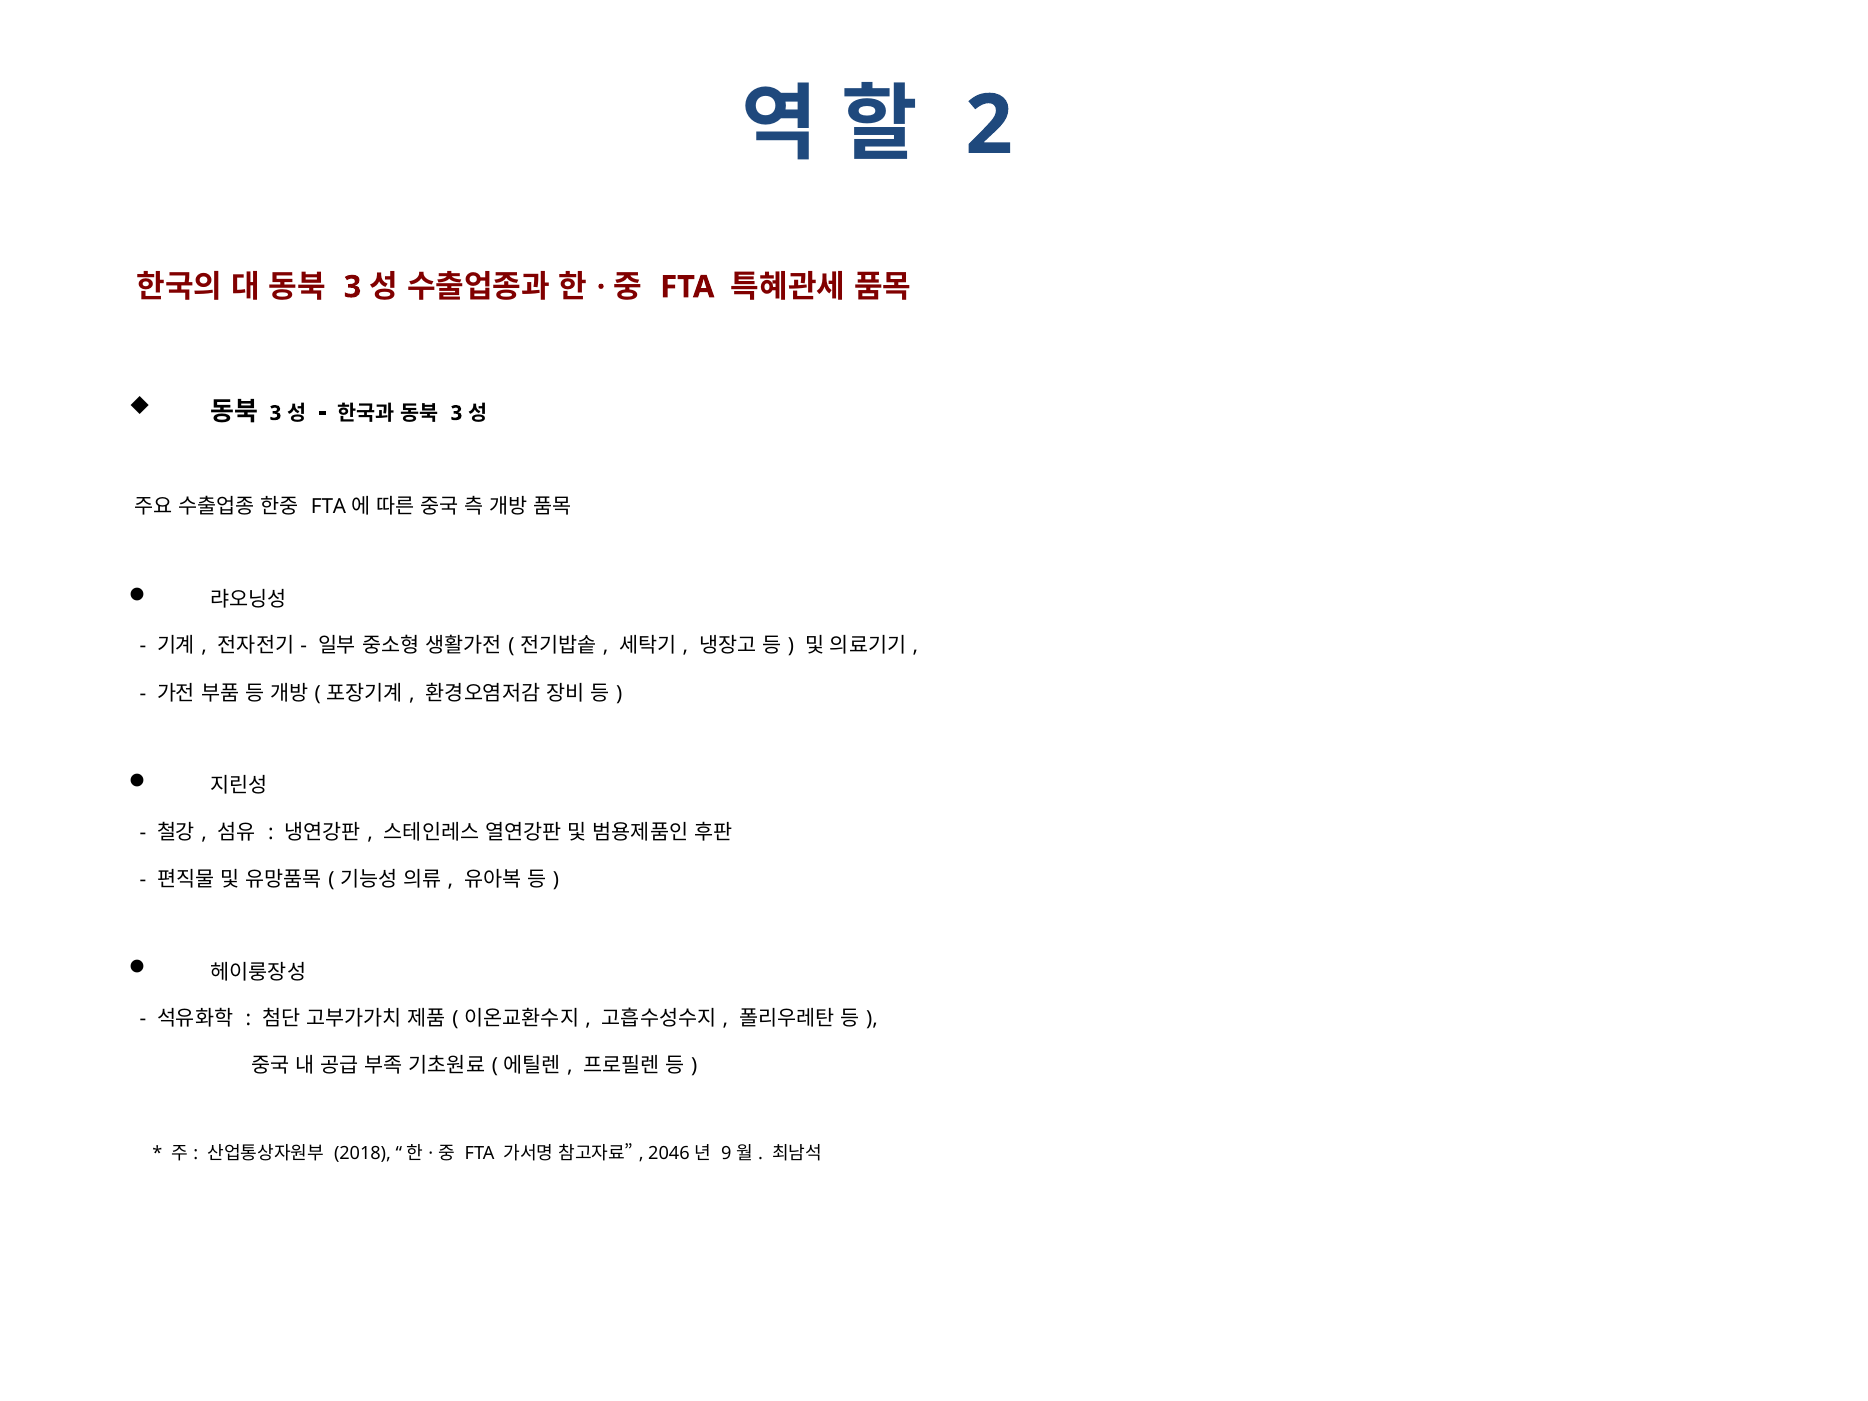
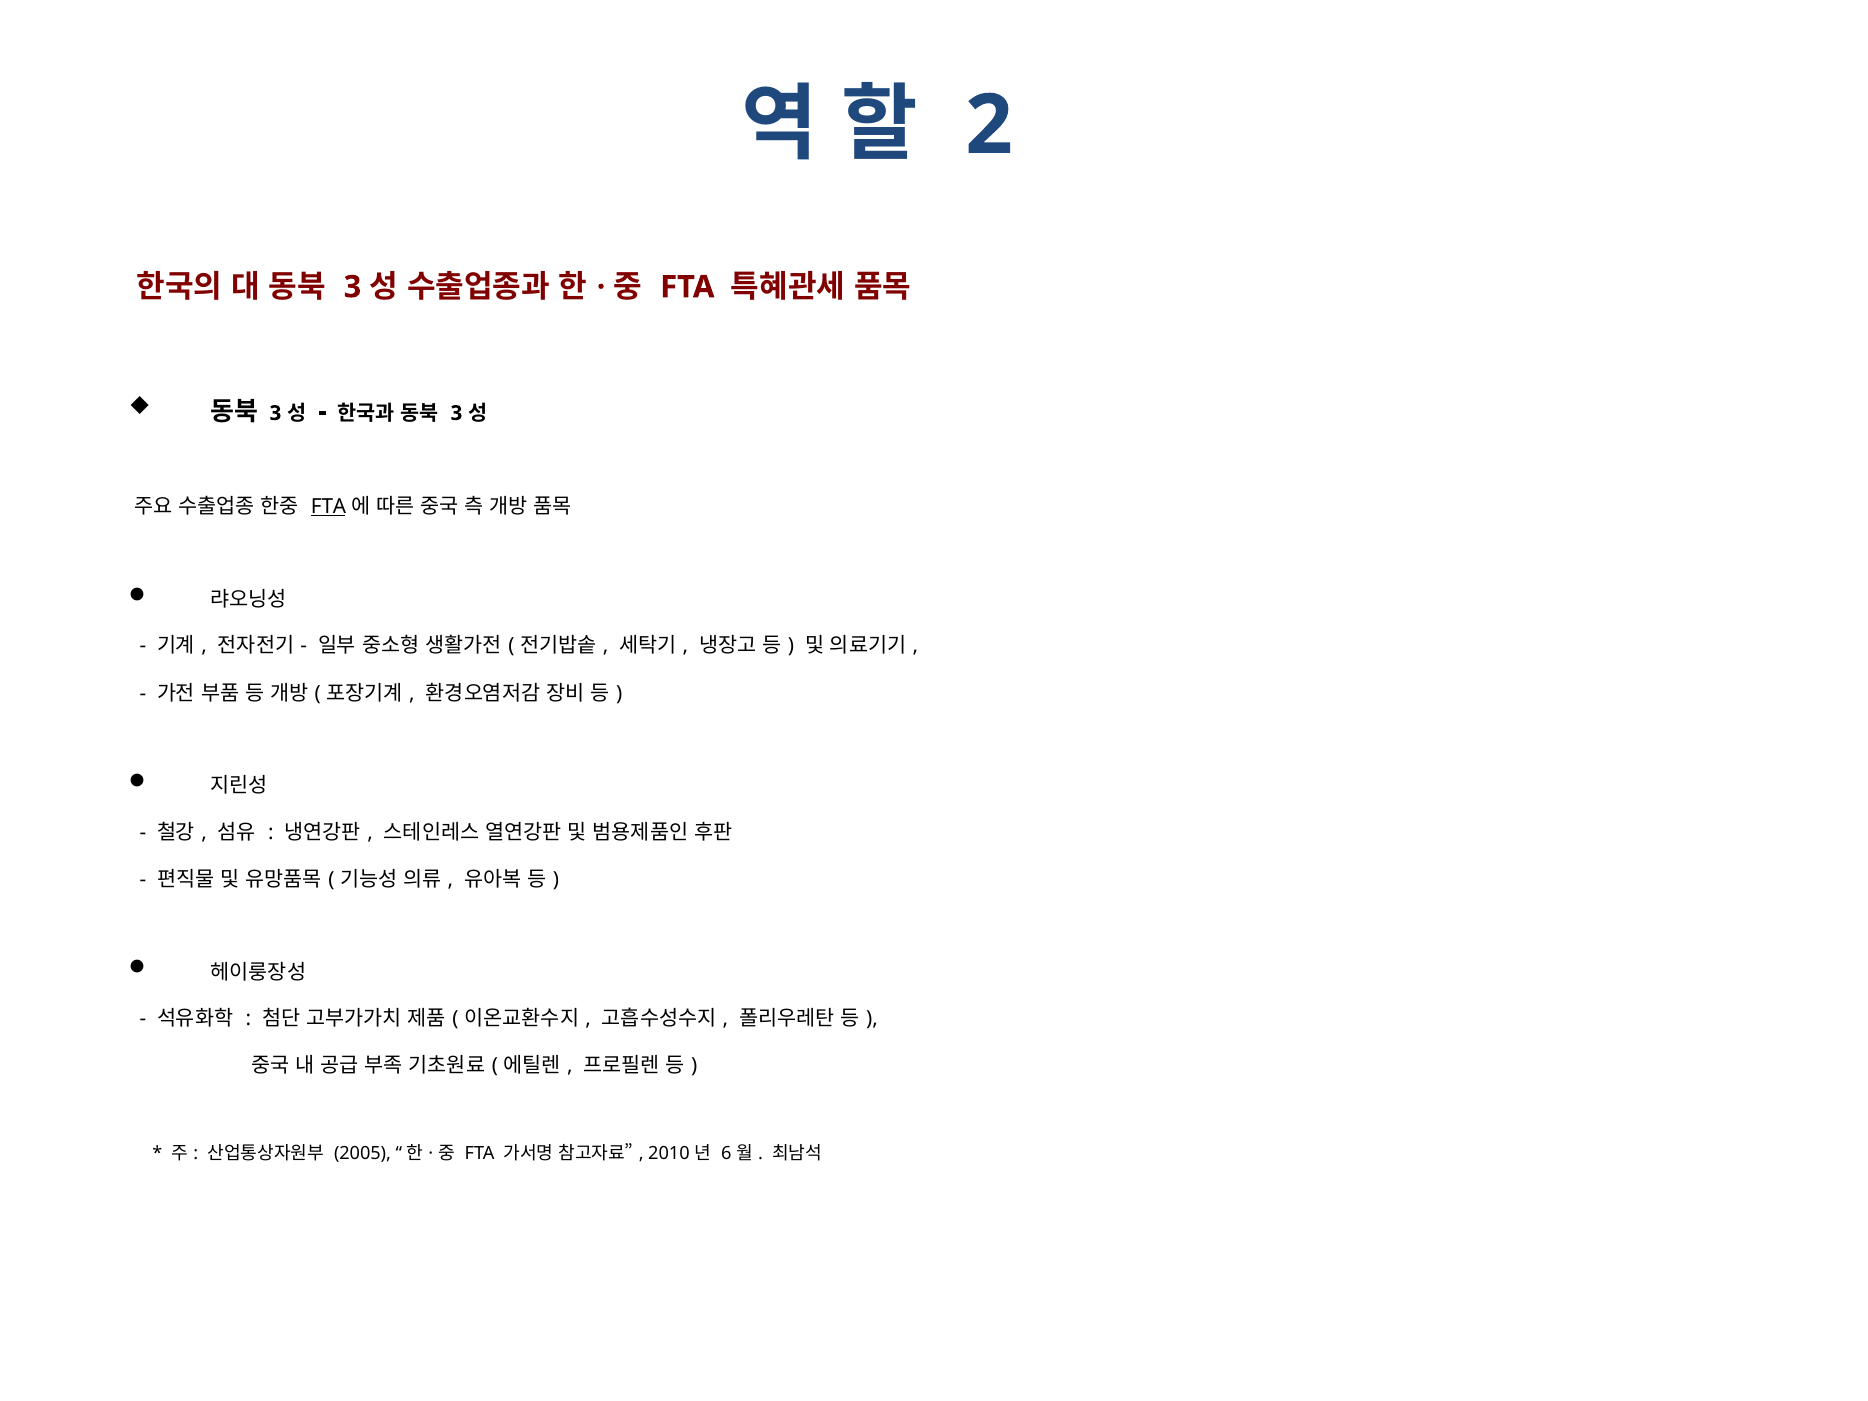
FTA at (329, 507) underline: none -> present
2018: 2018 -> 2005
2046: 2046 -> 2010
9: 9 -> 6
